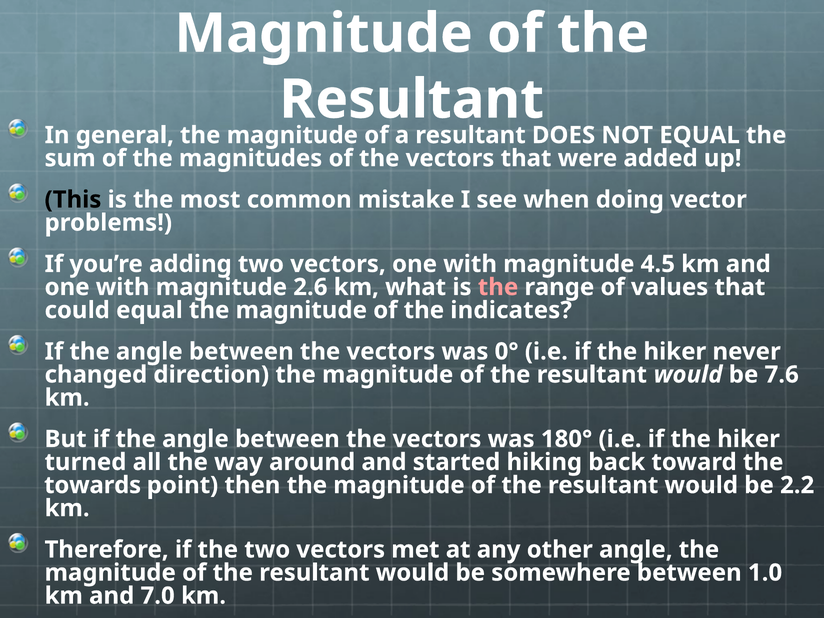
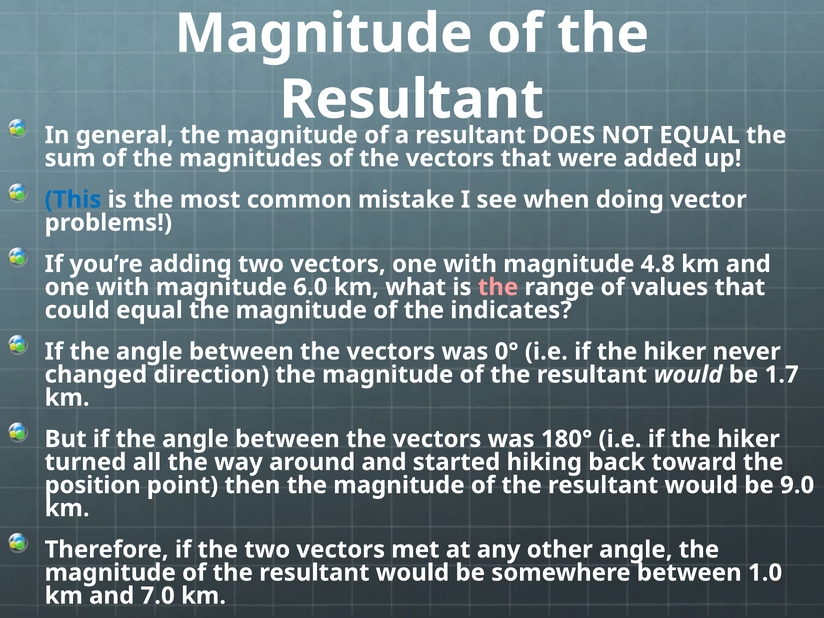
This colour: black -> blue
4.5: 4.5 -> 4.8
2.6: 2.6 -> 6.0
7.6: 7.6 -> 1.7
towards: towards -> position
2.2: 2.2 -> 9.0
